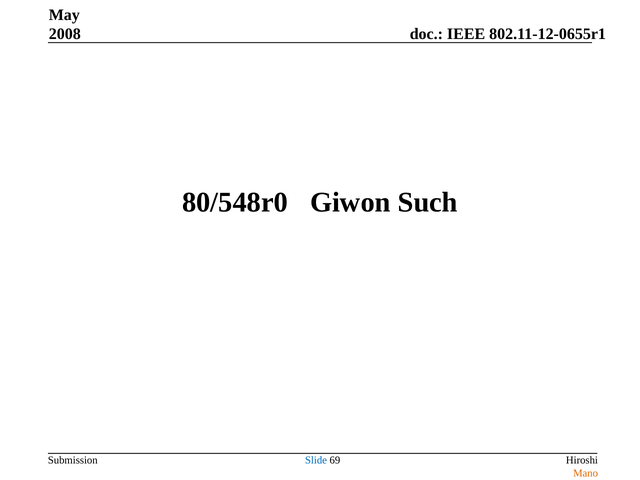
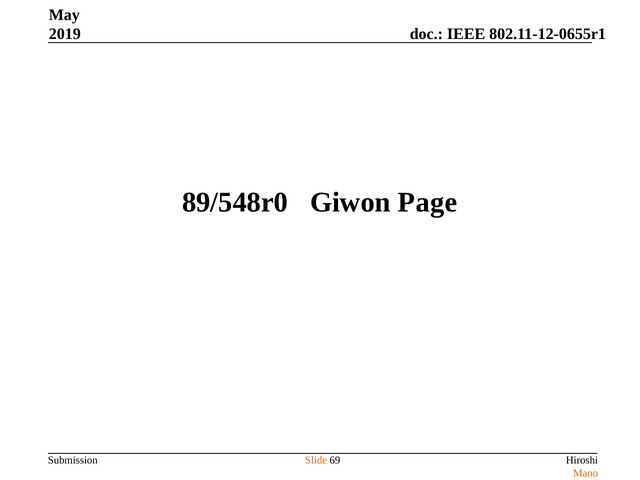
2008: 2008 -> 2019
80/548r0: 80/548r0 -> 89/548r0
Such: Such -> Page
Slide colour: blue -> orange
